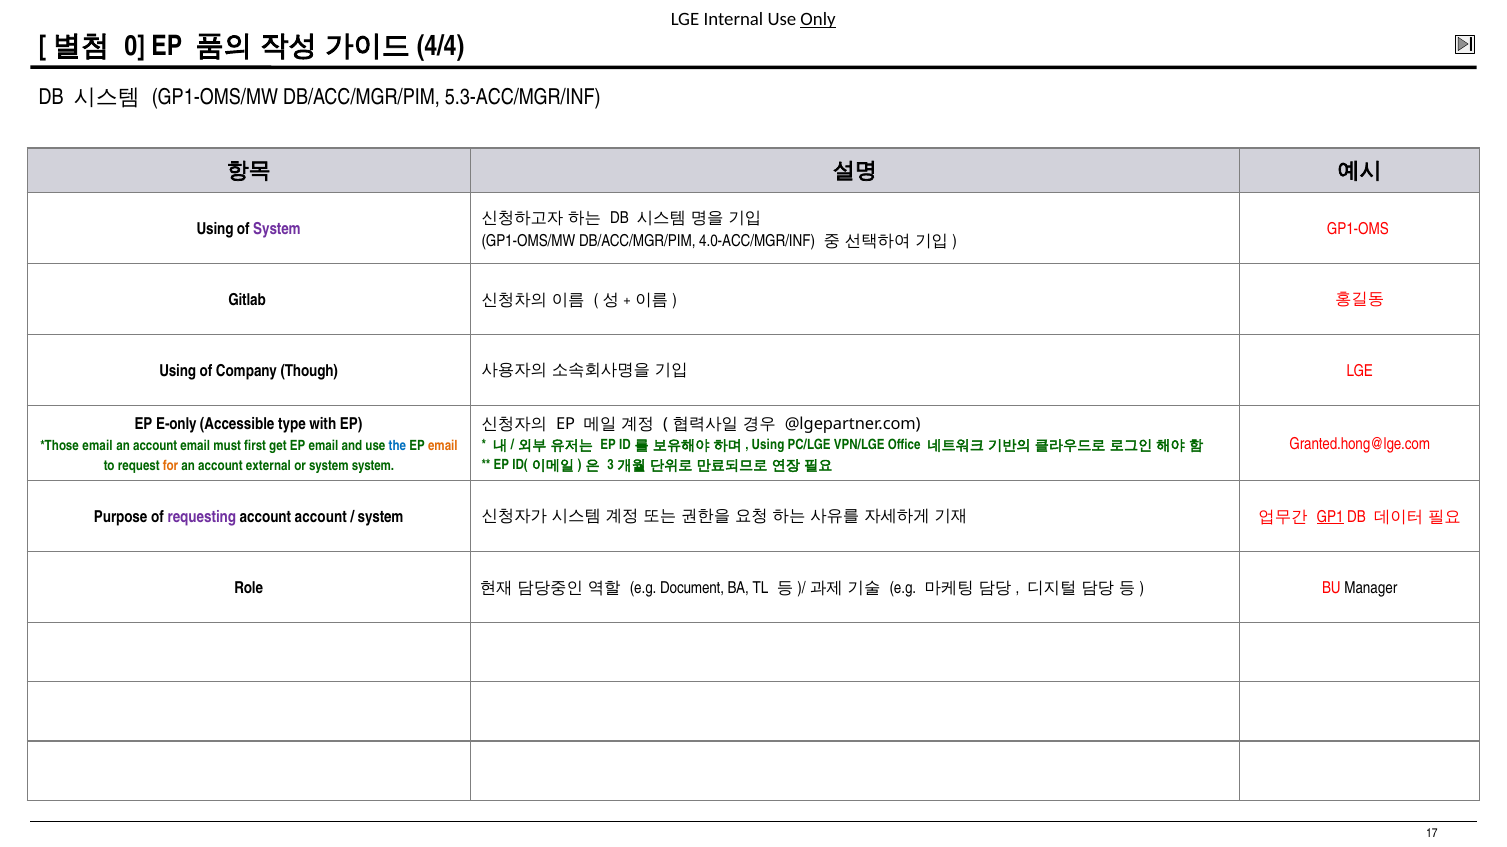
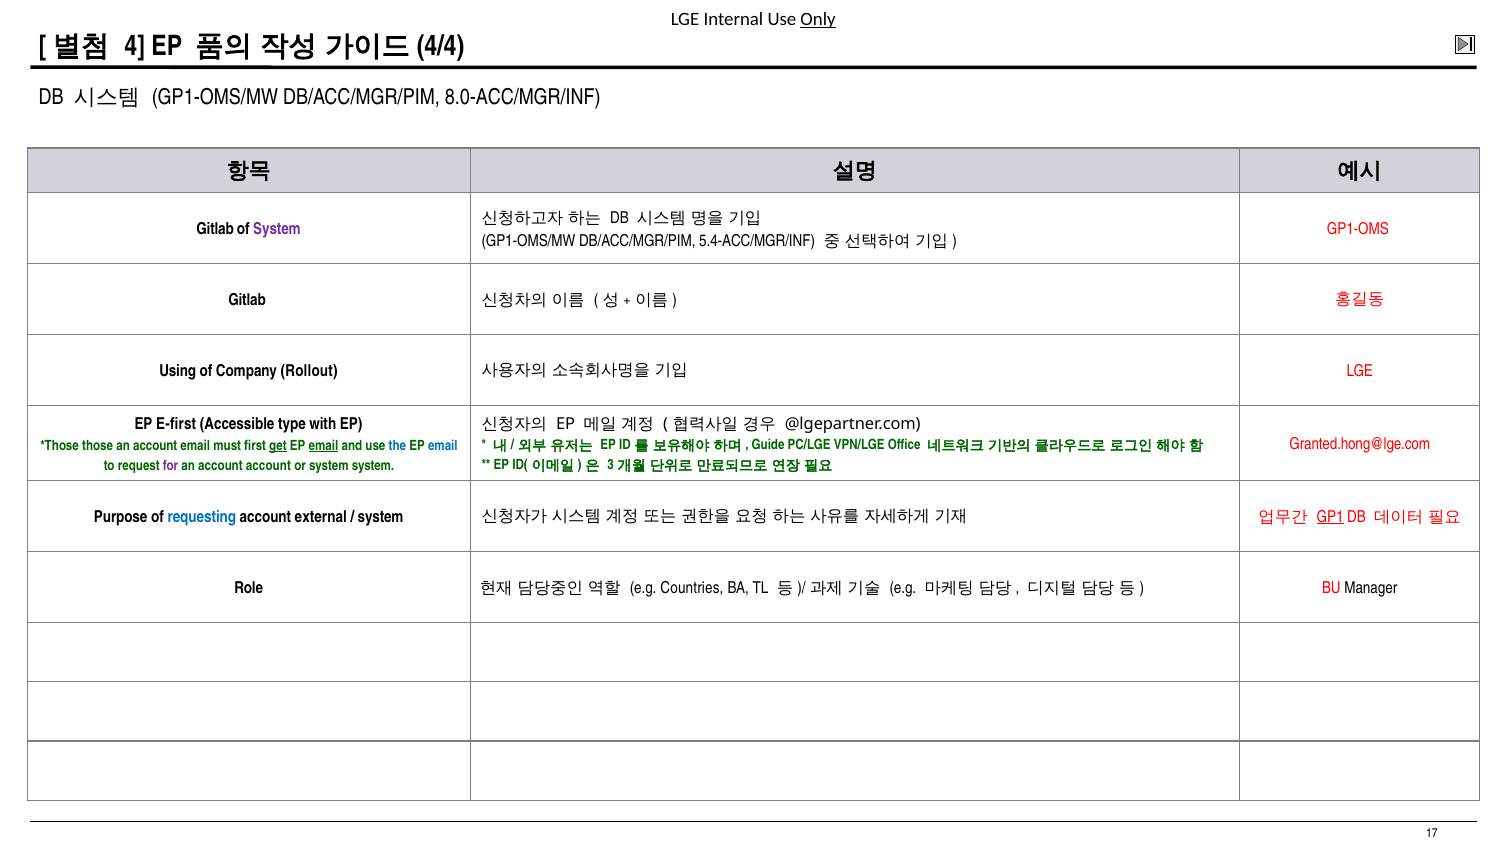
0: 0 -> 4
5.3-ACC/MGR/INF: 5.3-ACC/MGR/INF -> 8.0-ACC/MGR/INF
Using at (215, 229): Using -> Gitlab
4.0-ACC/MGR/INF: 4.0-ACC/MGR/INF -> 5.4-ACC/MGR/INF
Though: Though -> Rollout
E-only: E-only -> E-first
Using at (768, 446): Using -> Guide
email at (98, 446): email -> those
get underline: none -> present
email at (323, 446) underline: none -> present
email at (443, 446) colour: orange -> blue
for colour: orange -> purple
account external: external -> account
requesting colour: purple -> blue
account account: account -> external
Document: Document -> Countries
